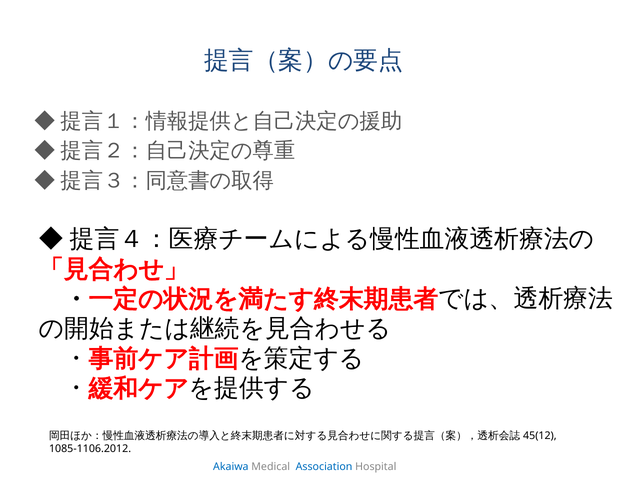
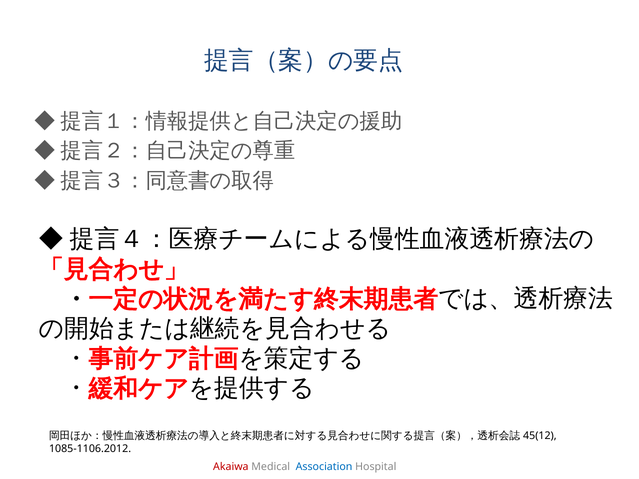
Akaiwa colour: blue -> red
